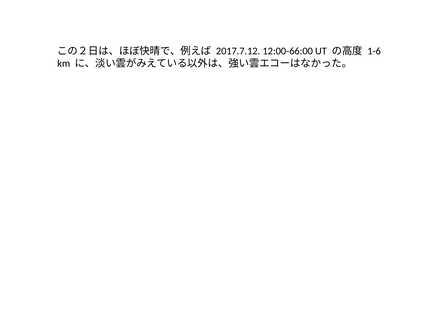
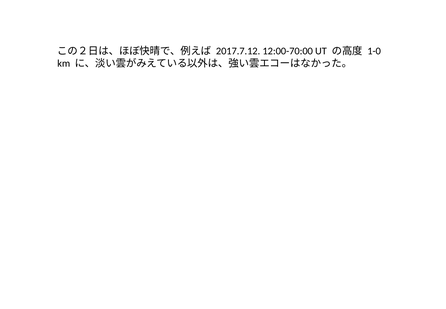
12:00-66:00: 12:00-66:00 -> 12:00-70:00
1-6: 1-6 -> 1-0
